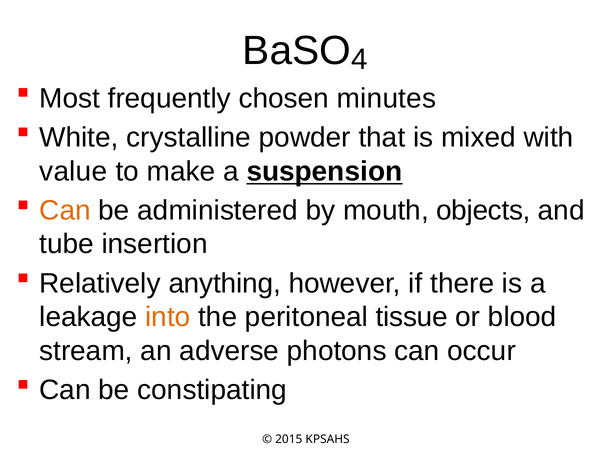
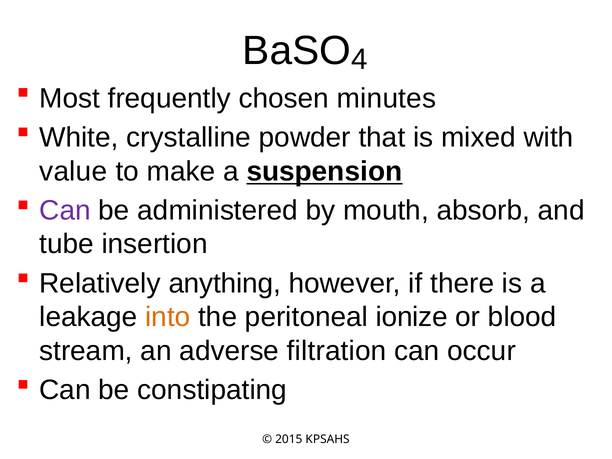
Can at (65, 211) colour: orange -> purple
objects: objects -> absorb
tissue: tissue -> ionize
photons: photons -> filtration
